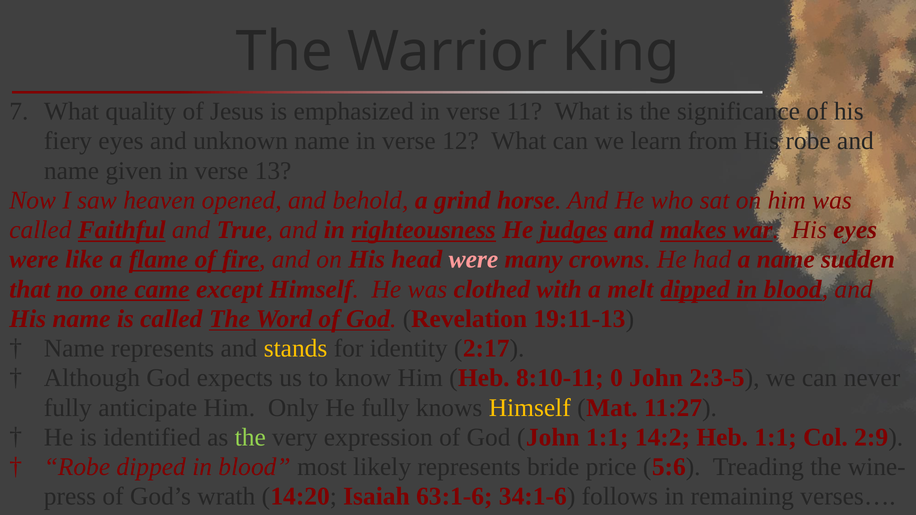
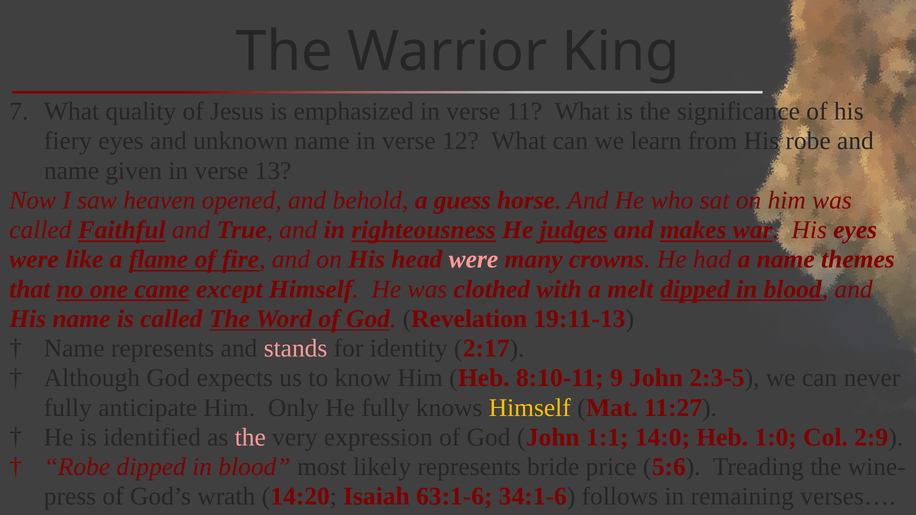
grind: grind -> guess
sudden: sudden -> themes
stands colour: yellow -> pink
0: 0 -> 9
the at (250, 438) colour: light green -> pink
14:2: 14:2 -> 14:0
Heb 1:1: 1:1 -> 1:0
